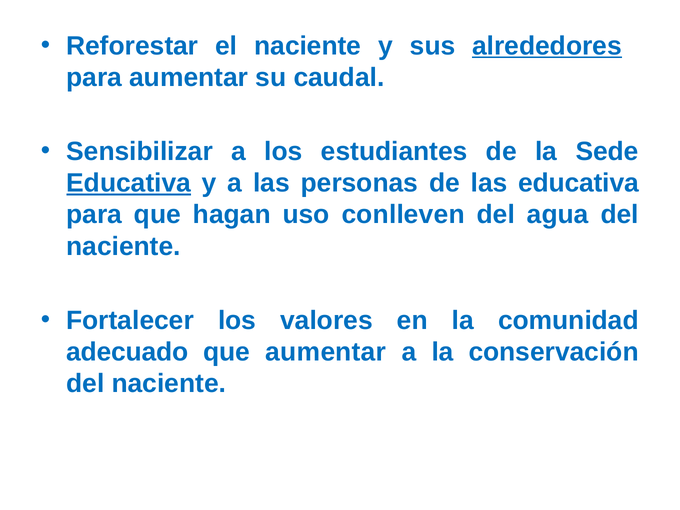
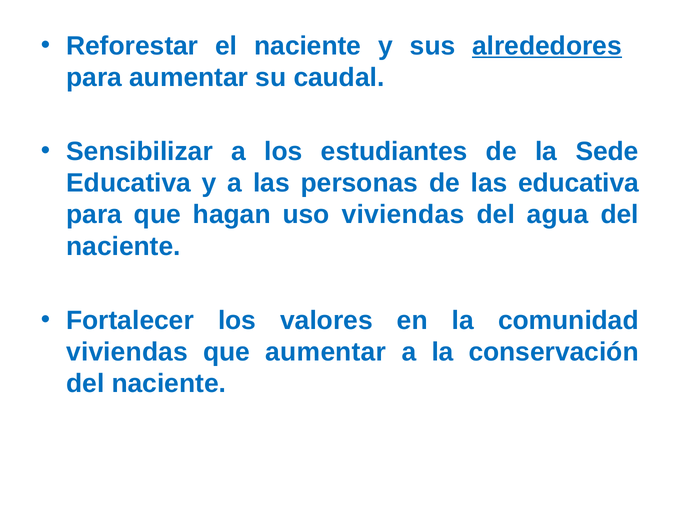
Educativa at (129, 183) underline: present -> none
uso conlleven: conlleven -> viviendas
adecuado at (127, 352): adecuado -> viviendas
